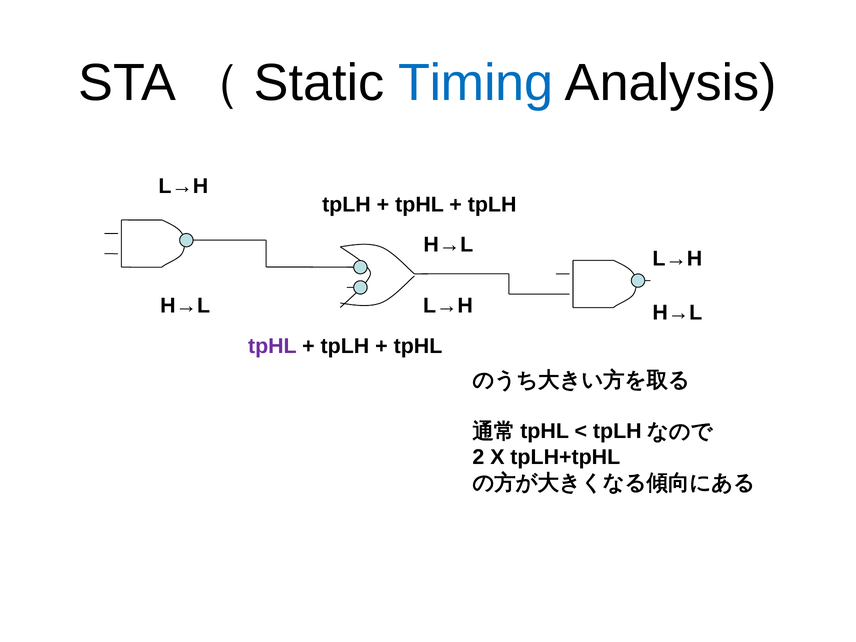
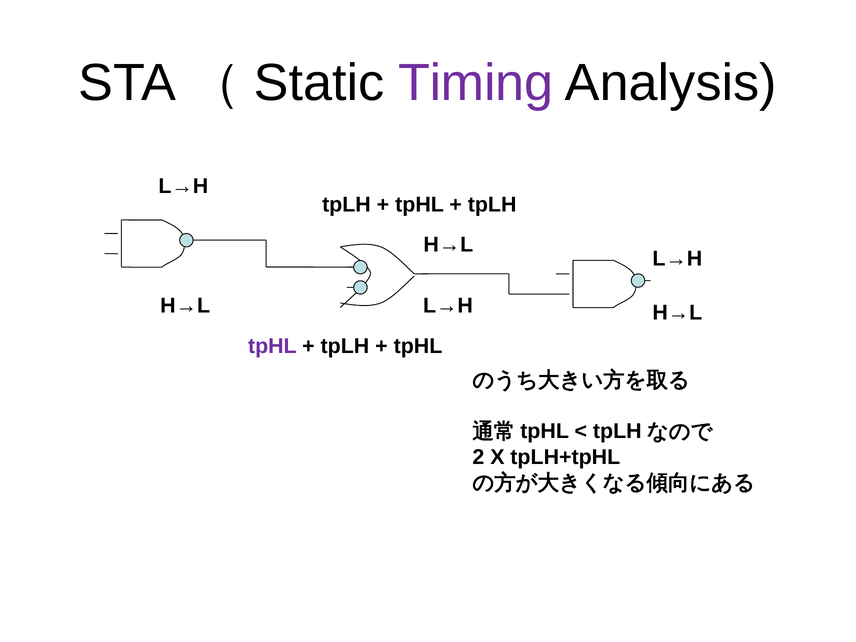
Timing colour: blue -> purple
